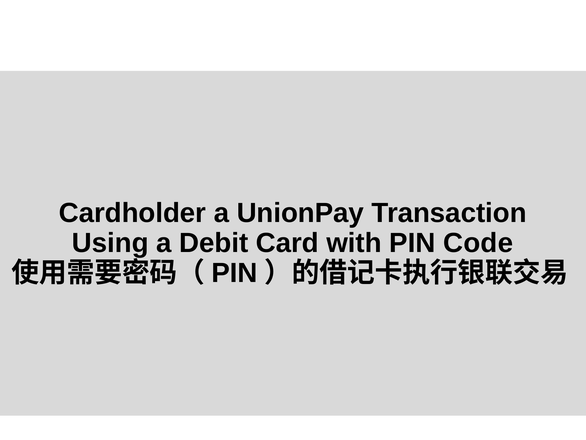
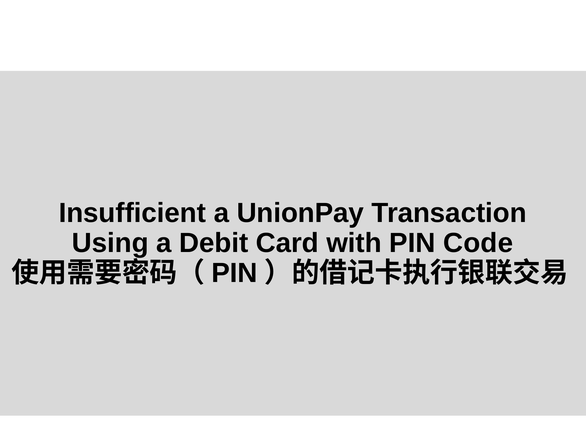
Cardholder: Cardholder -> Insufficient
